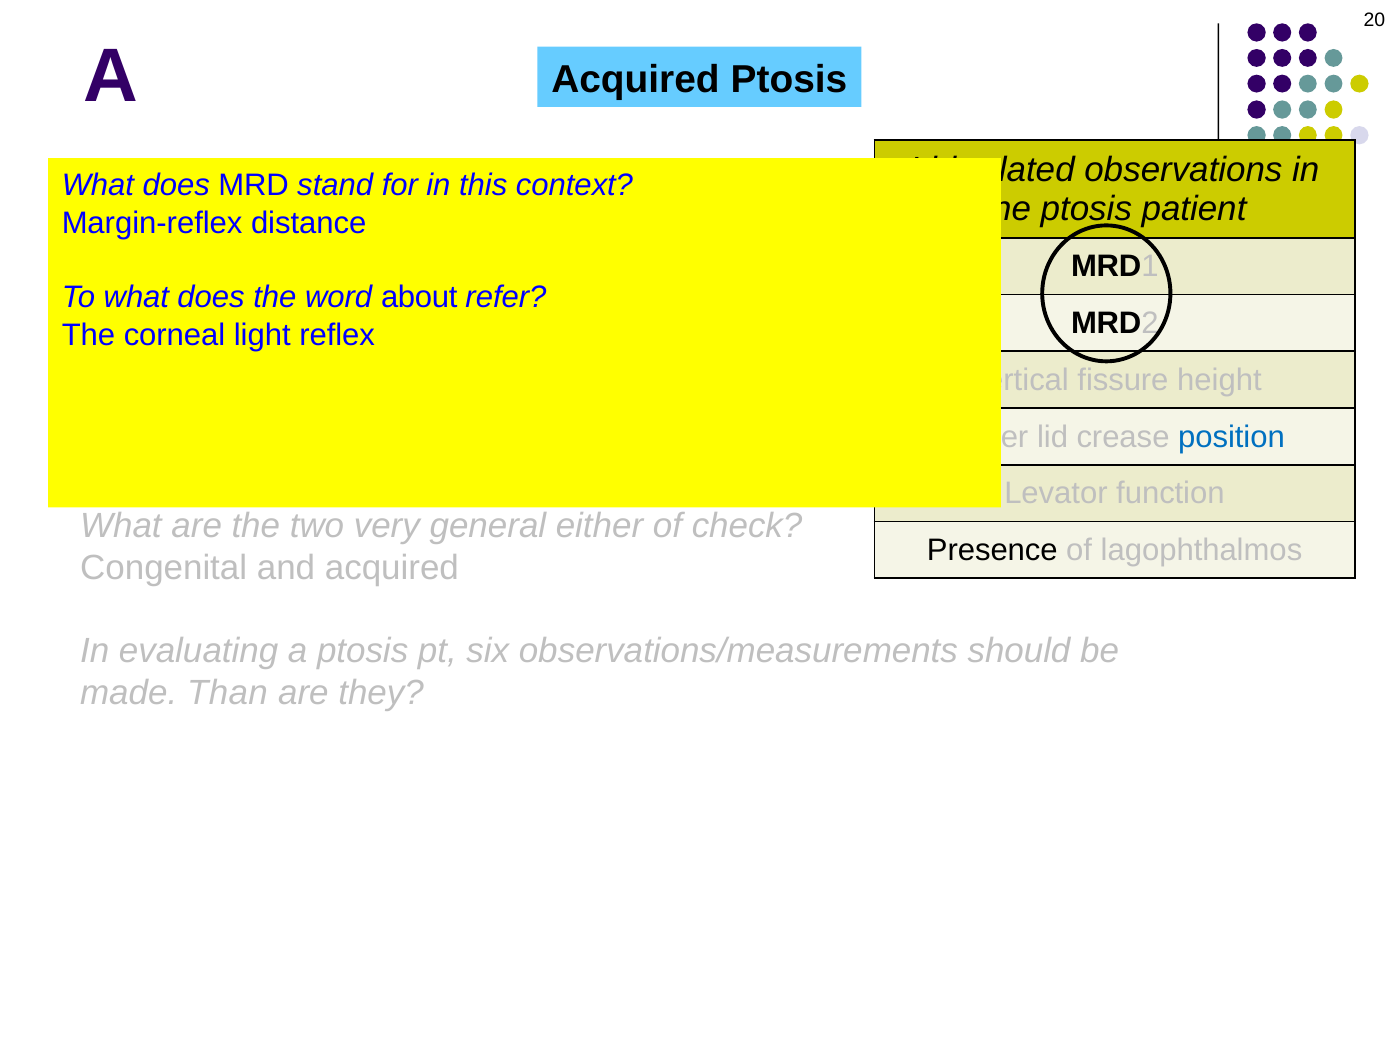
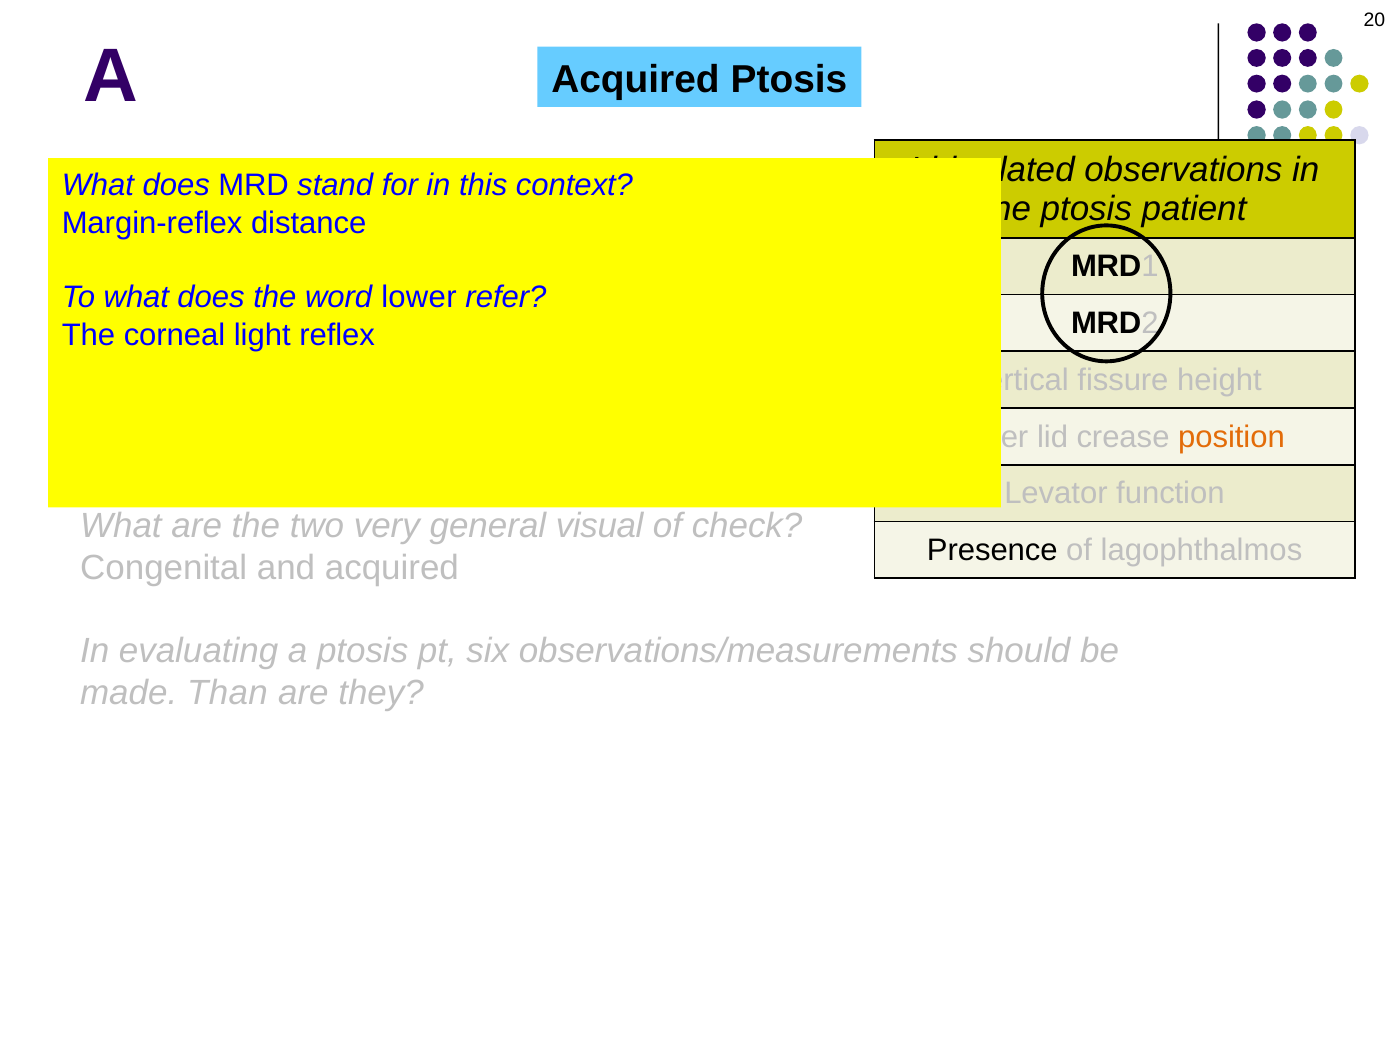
about: about -> lower
position colour: blue -> orange
either: either -> visual
